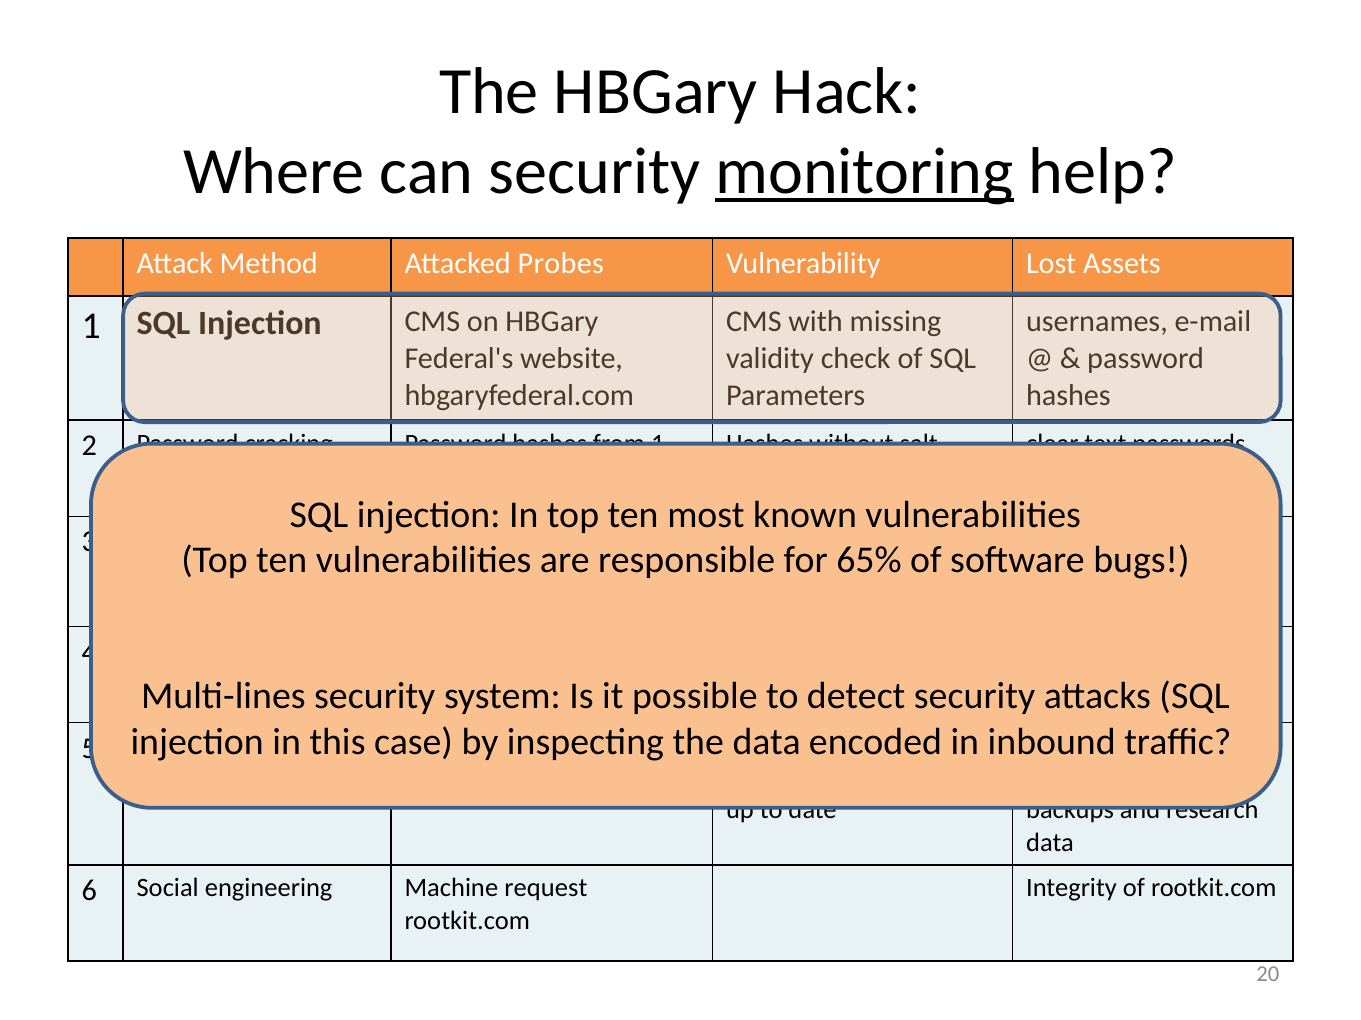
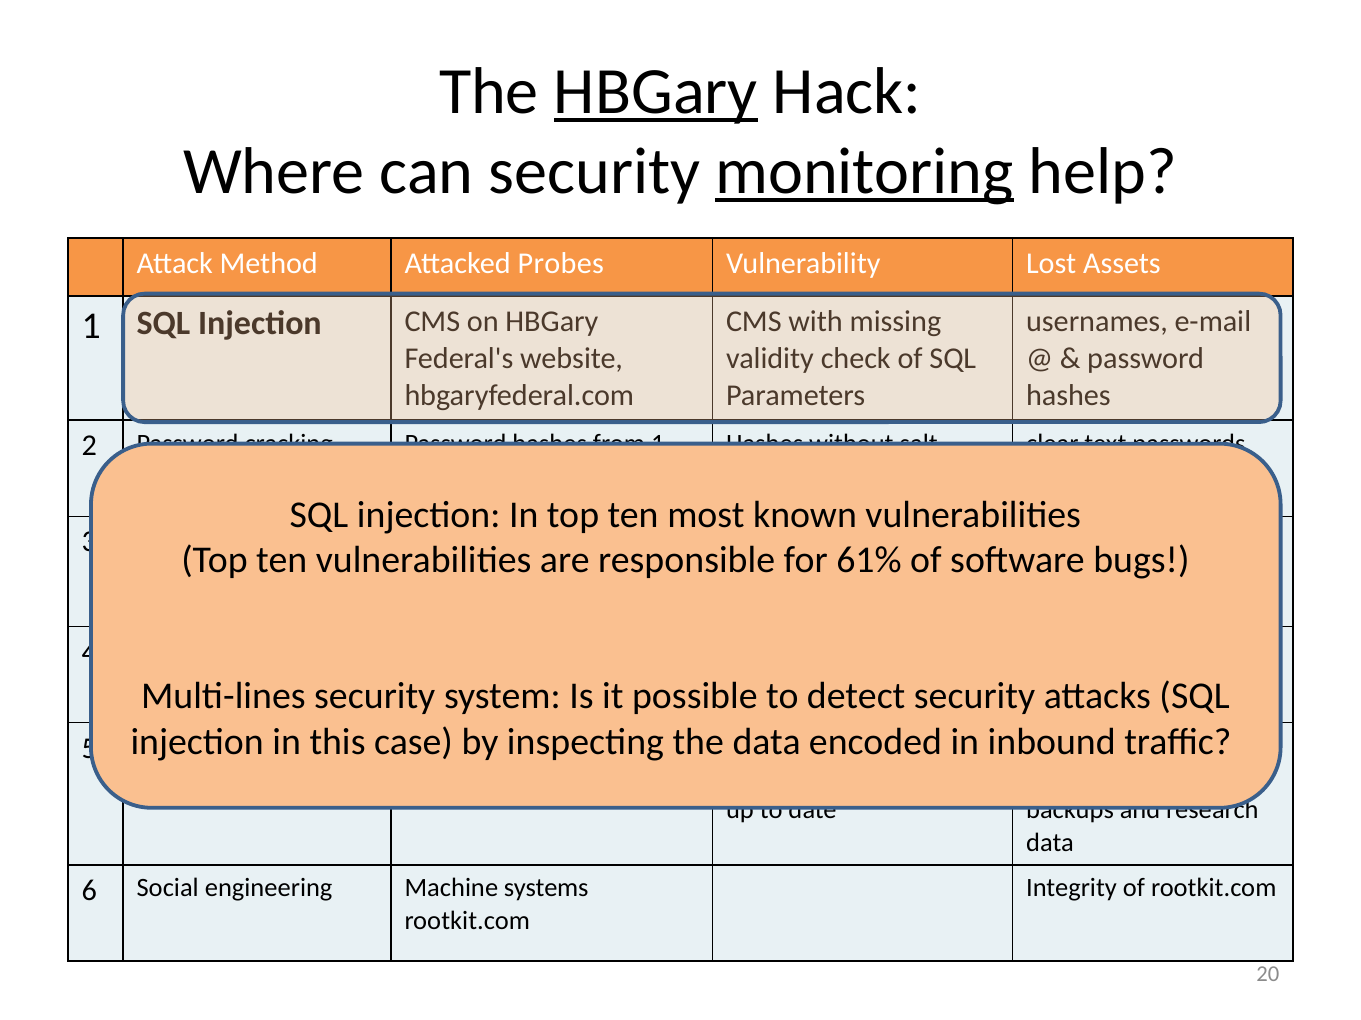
HBGary at (656, 92) underline: none -> present
65%: 65% -> 61%
request: request -> systems
